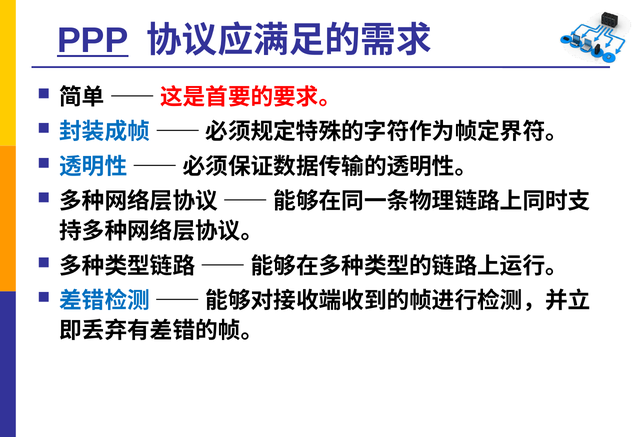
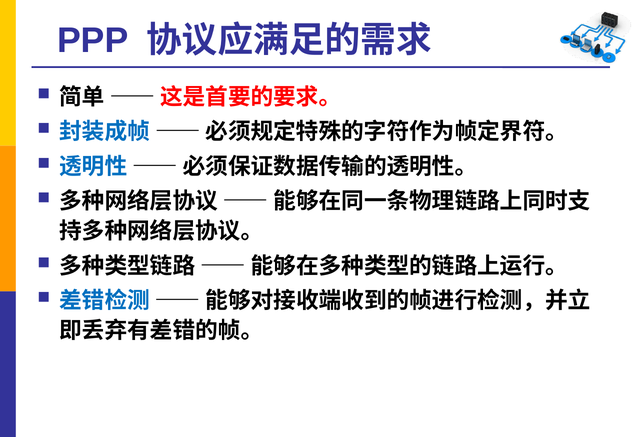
PPP underline: present -> none
